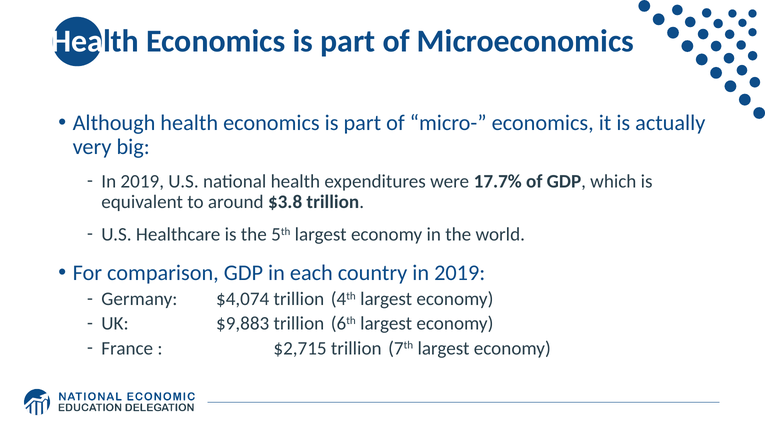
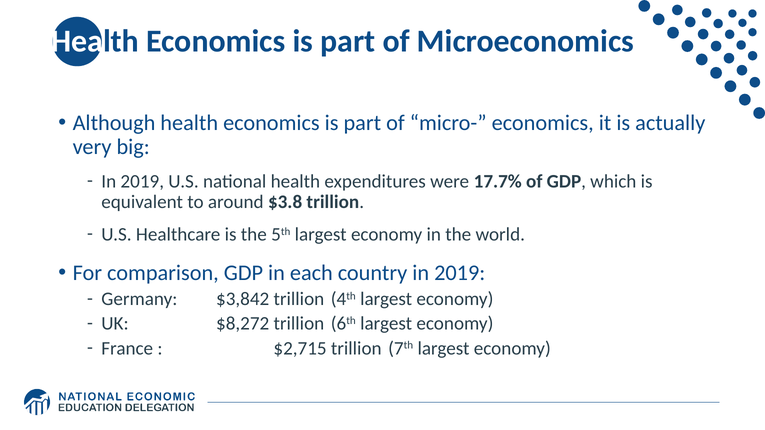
$4,074: $4,074 -> $3,842
$9,883: $9,883 -> $8,272
